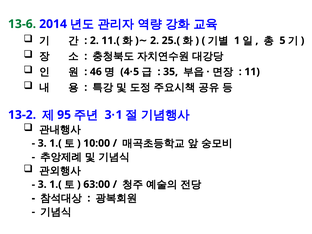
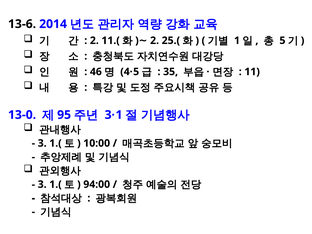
13-6 colour: green -> black
13-2: 13-2 -> 13-0
63:00: 63:00 -> 94:00
